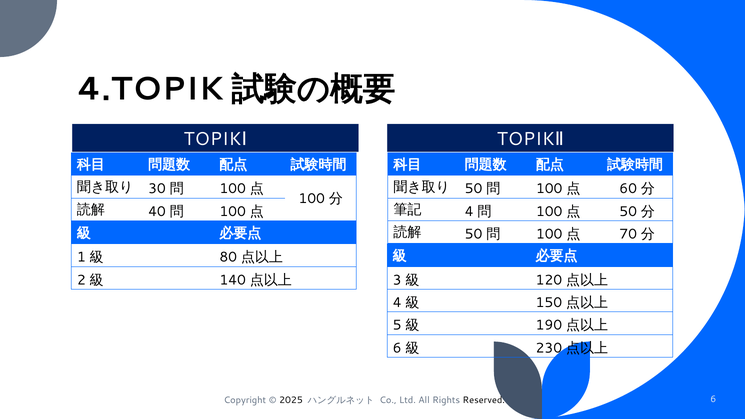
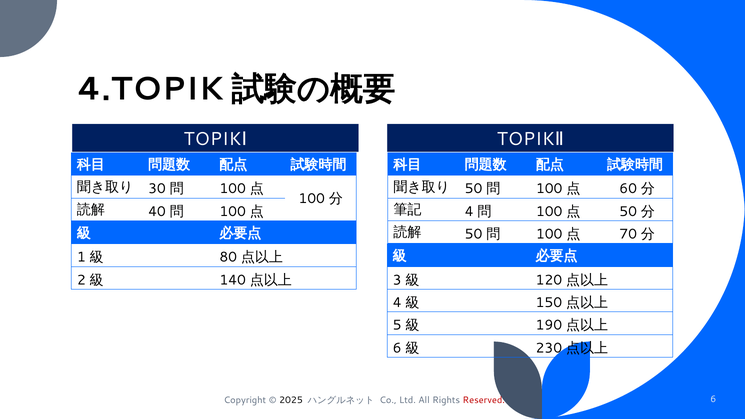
Reserved colour: black -> red
